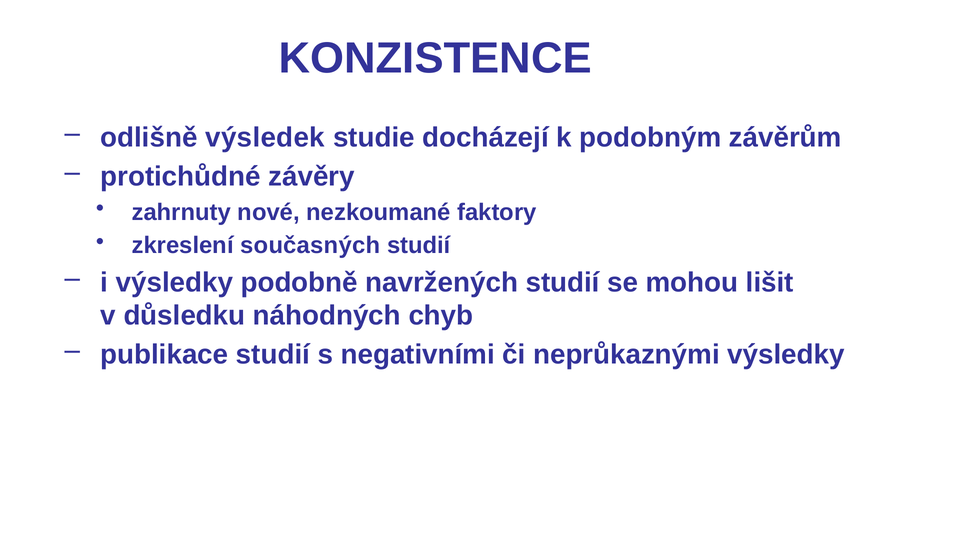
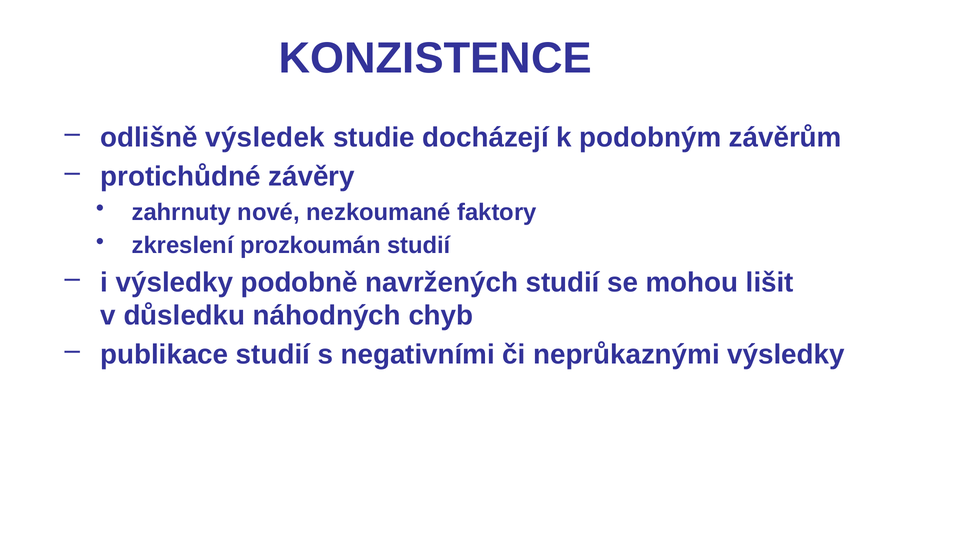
současných: současných -> prozkoumán
